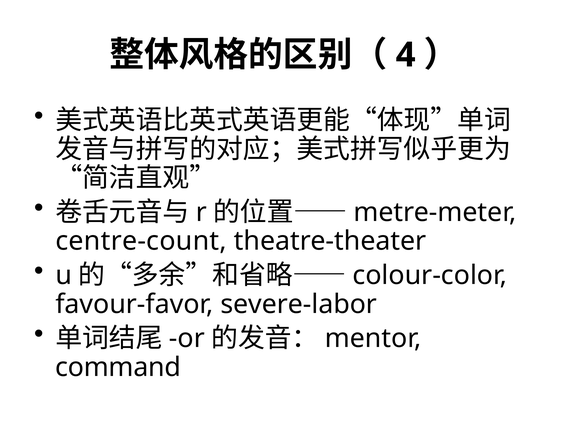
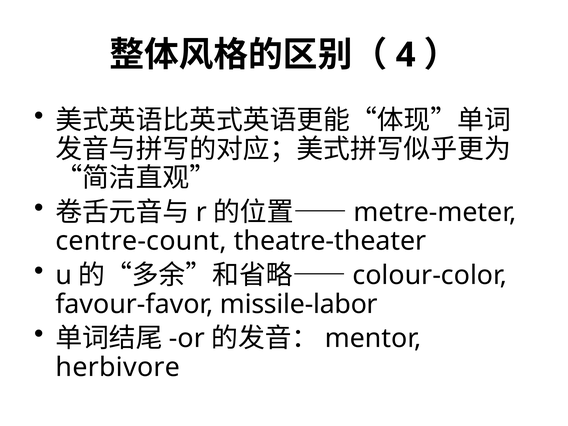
severe-labor: severe-labor -> missile-labor
command: command -> herbivore
